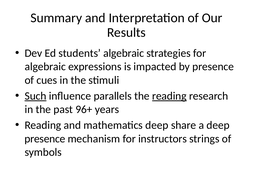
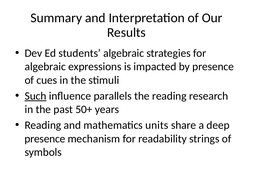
reading at (169, 96) underline: present -> none
96+: 96+ -> 50+
mathematics deep: deep -> units
instructors: instructors -> readability
